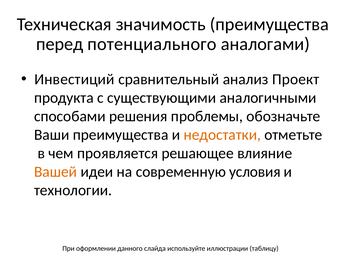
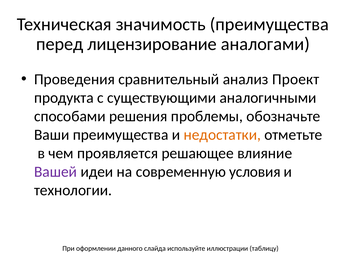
потенциального: потенциального -> лицензирование
Инвестиций: Инвестиций -> Проведения
Вашей colour: orange -> purple
